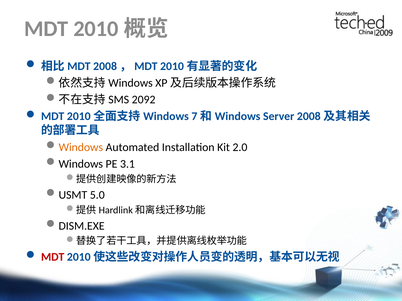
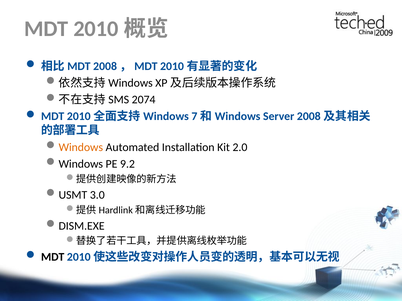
2092: 2092 -> 2074
3.1: 3.1 -> 9.2
5.0: 5.0 -> 3.0
MDT at (53, 257) colour: red -> black
